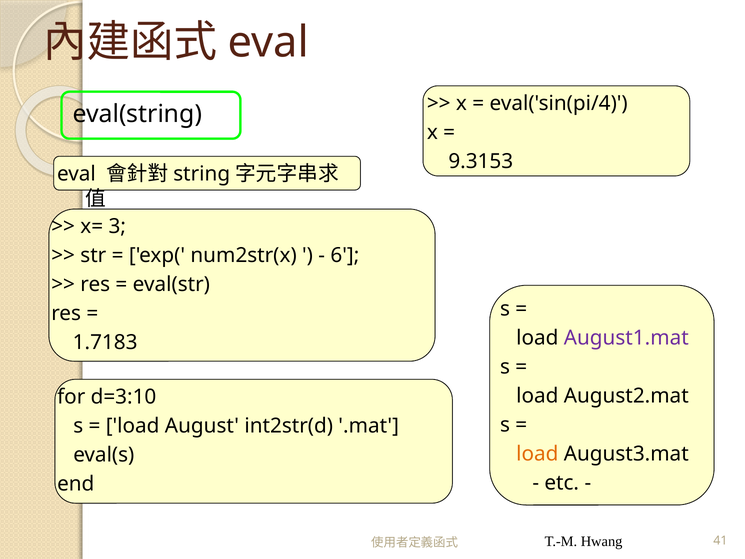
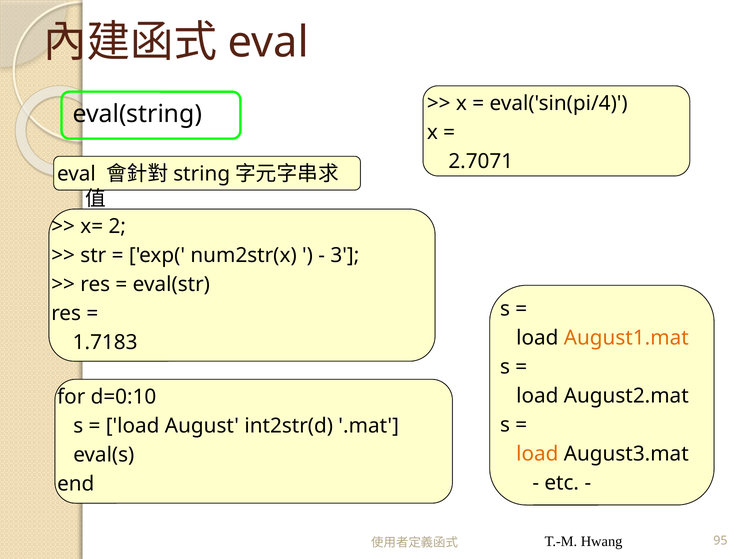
9.3153: 9.3153 -> 2.7071
3: 3 -> 2
6: 6 -> 3
August1.mat colour: purple -> orange
d=3:10: d=3:10 -> d=0:10
41: 41 -> 95
